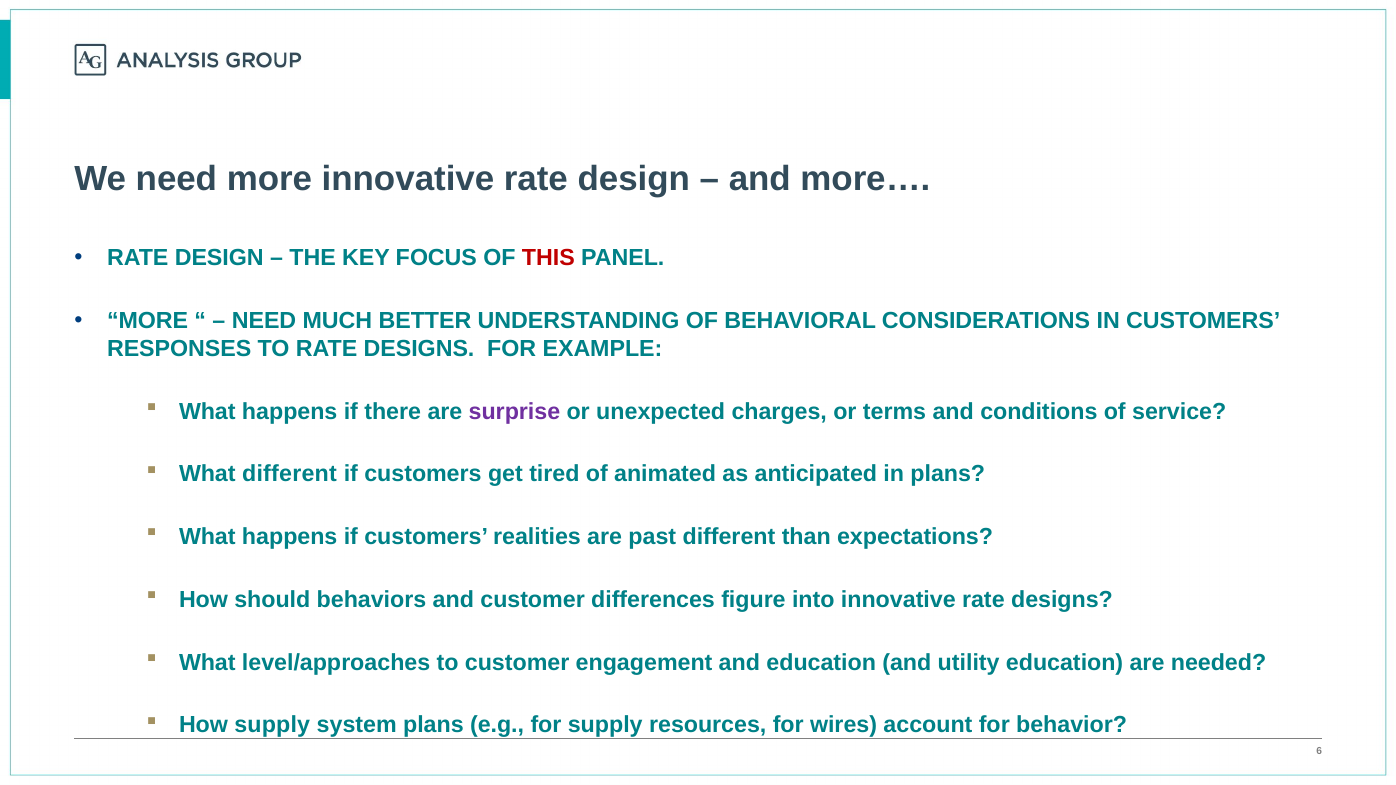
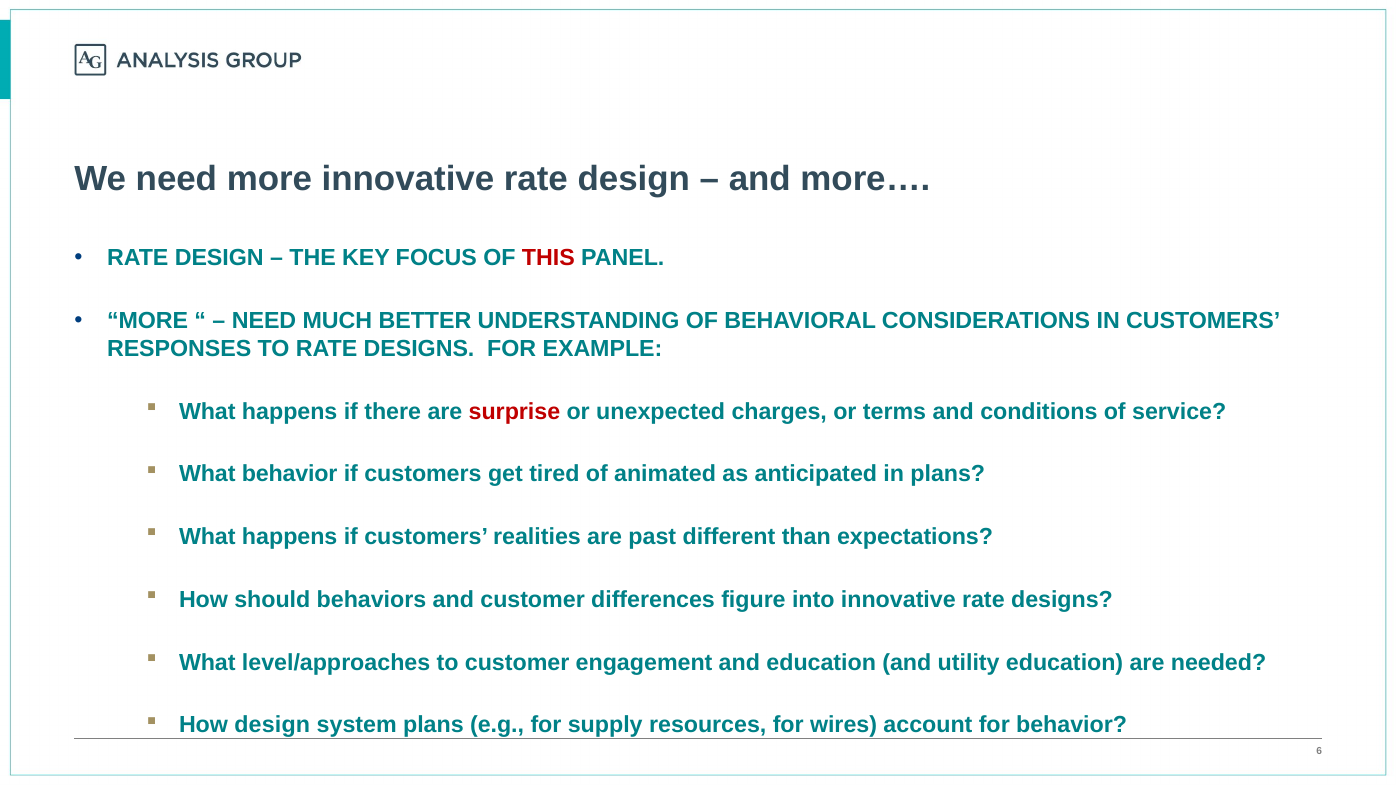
surprise colour: purple -> red
What different: different -> behavior
How supply: supply -> design
